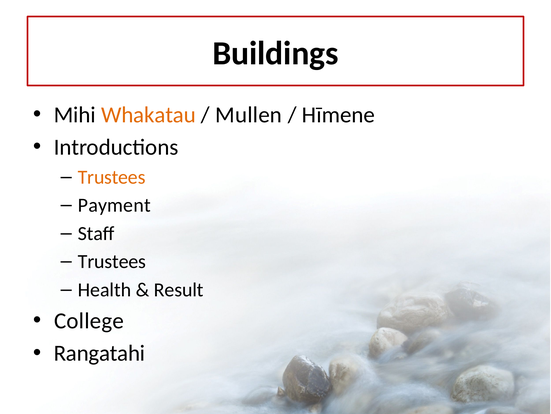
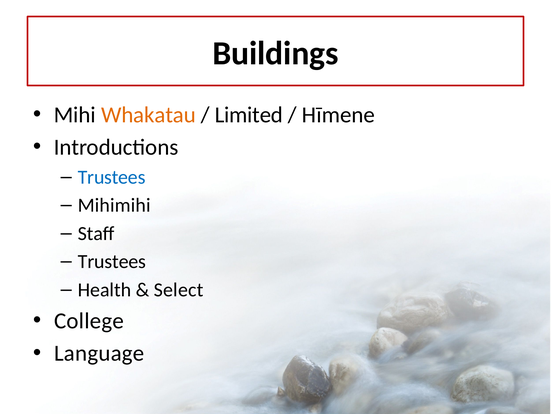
Mullen: Mullen -> Limited
Trustees at (112, 177) colour: orange -> blue
Payment: Payment -> Mihimihi
Result: Result -> Select
Rangatahi: Rangatahi -> Language
